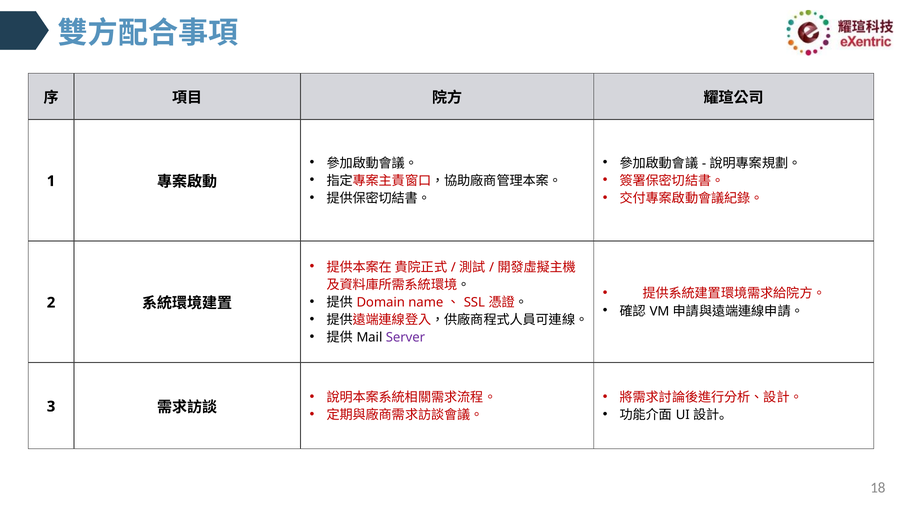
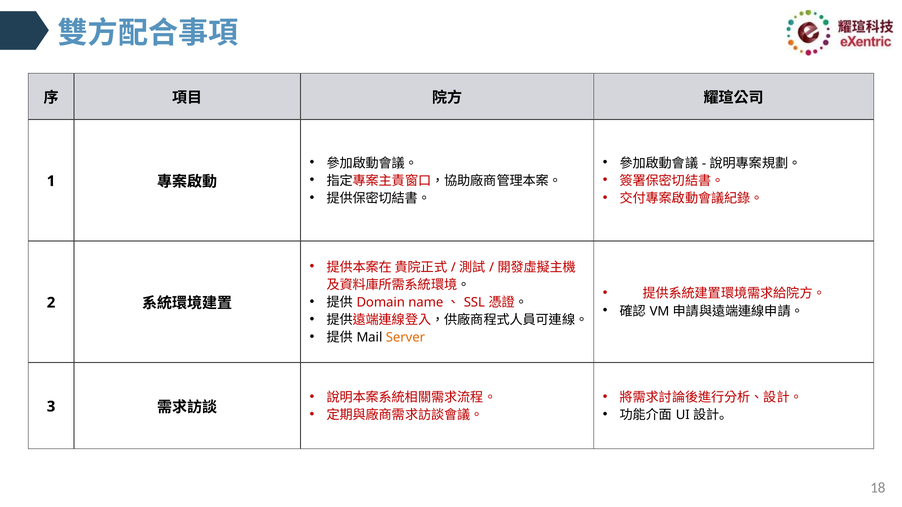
Server colour: purple -> orange
